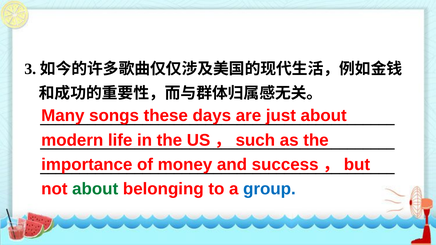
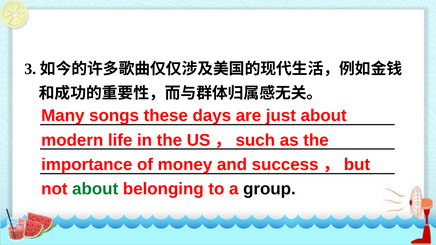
group colour: blue -> black
